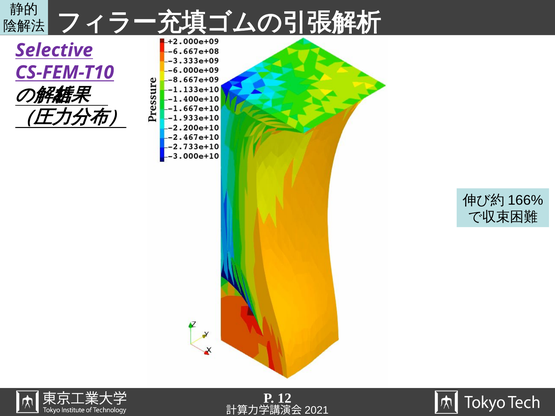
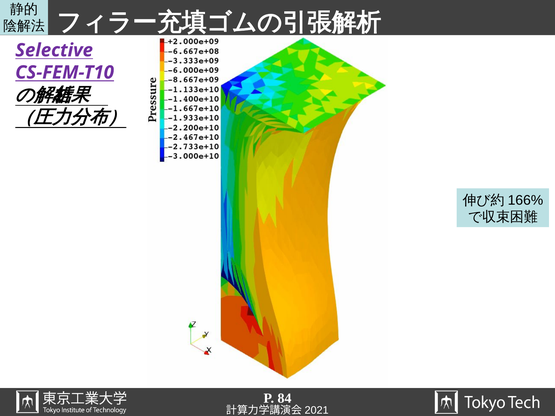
12: 12 -> 84
